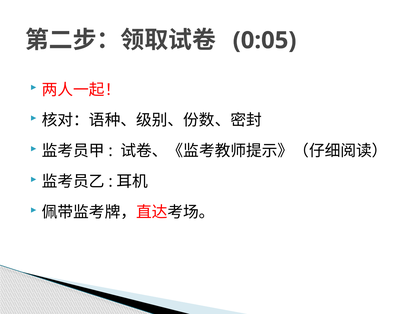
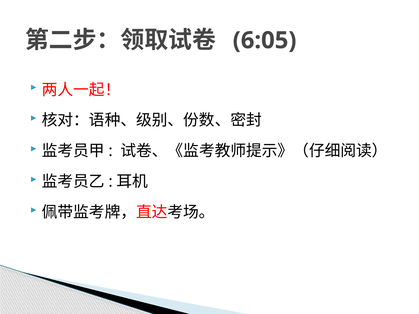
0:05: 0:05 -> 6:05
